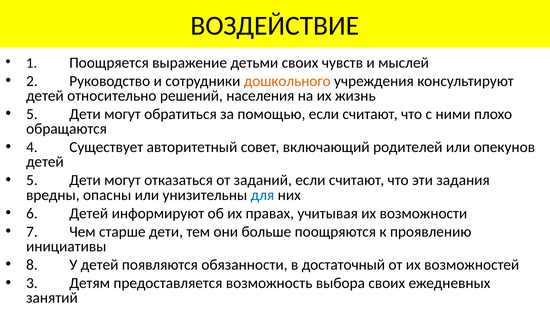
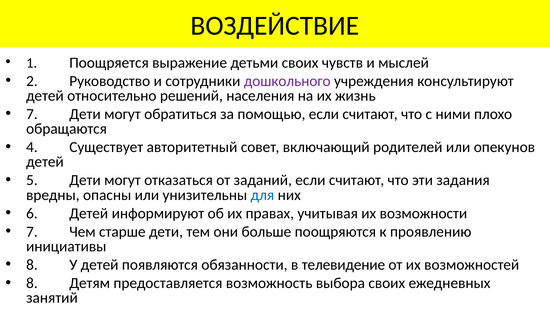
дошкольного colour: orange -> purple
5 at (32, 114): 5 -> 7
достаточный: достаточный -> телевидение
3 at (32, 283): 3 -> 8
